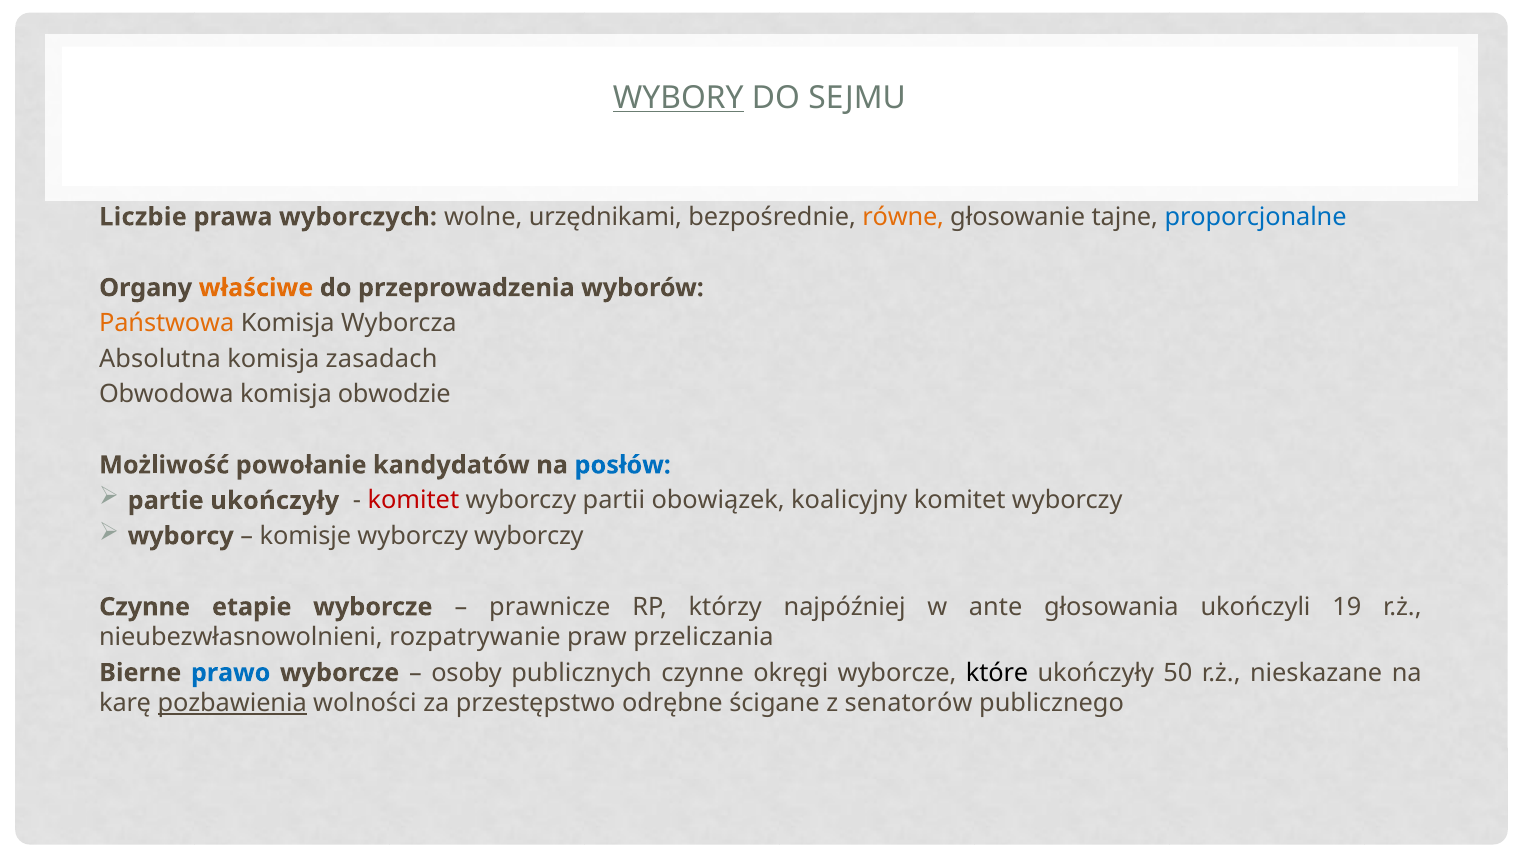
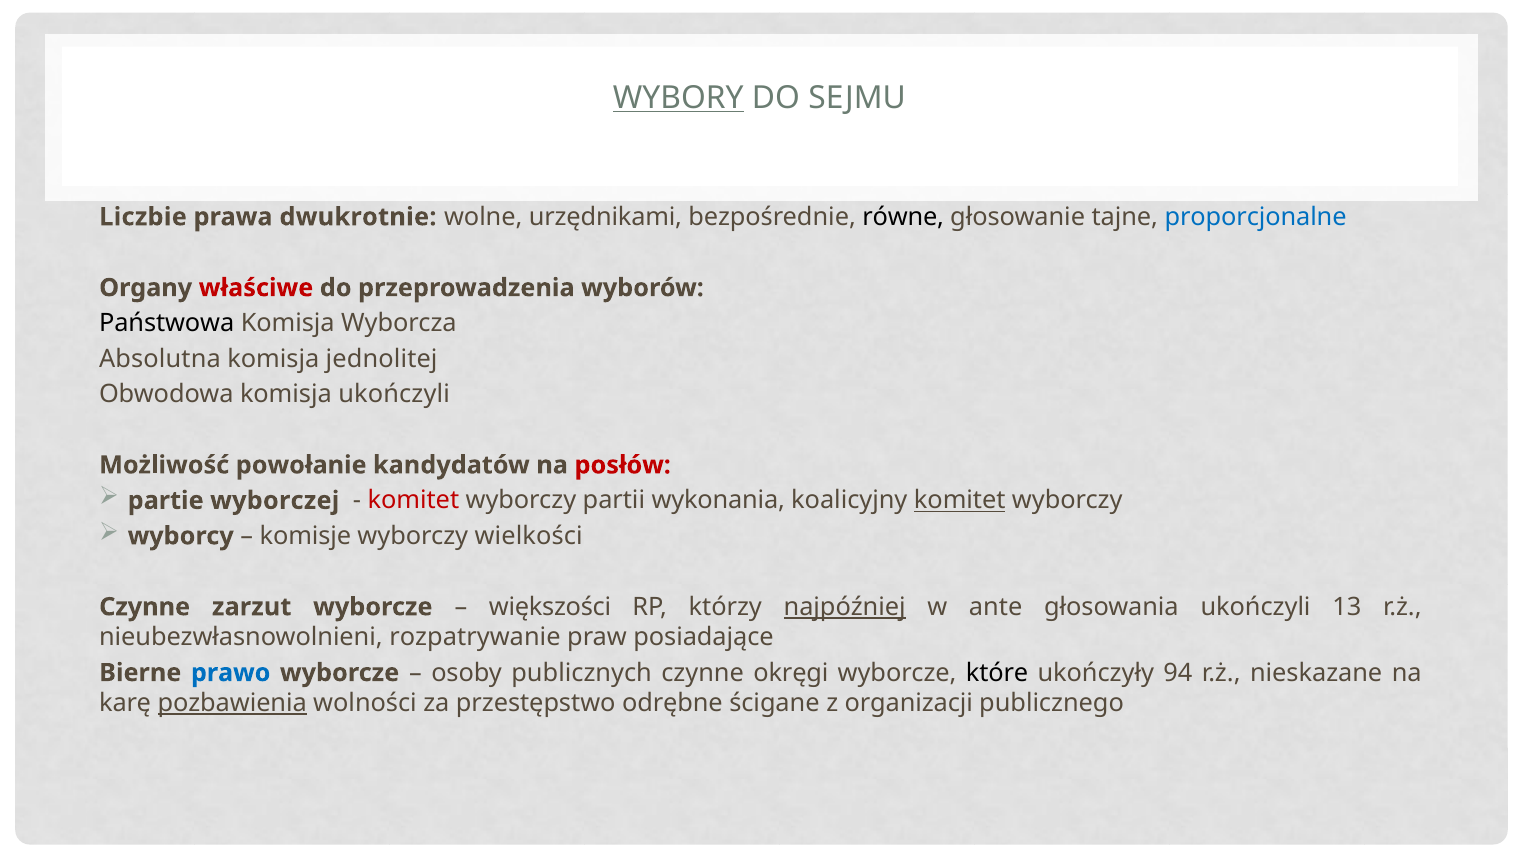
wyborczych: wyborczych -> dwukrotnie
równe colour: orange -> black
właściwe colour: orange -> red
Państwowa colour: orange -> black
zasadach: zasadach -> jednolitej
komisja obwodzie: obwodzie -> ukończyli
posłów colour: blue -> red
partie ukończyły: ukończyły -> wyborczej
obowiązek: obowiązek -> wykonania
komitet at (960, 501) underline: none -> present
wyborczy wyborczy: wyborczy -> wielkości
etapie: etapie -> zarzut
prawnicze: prawnicze -> większości
najpóźniej underline: none -> present
19: 19 -> 13
przeliczania: przeliczania -> posiadające
50: 50 -> 94
senatorów: senatorów -> organizacji
